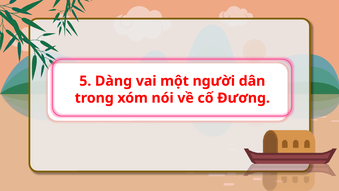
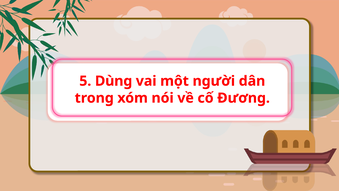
Dàng: Dàng -> Dùng
